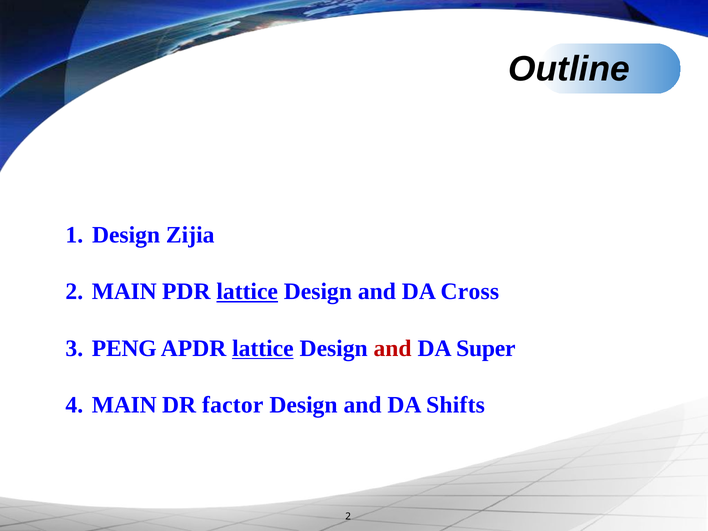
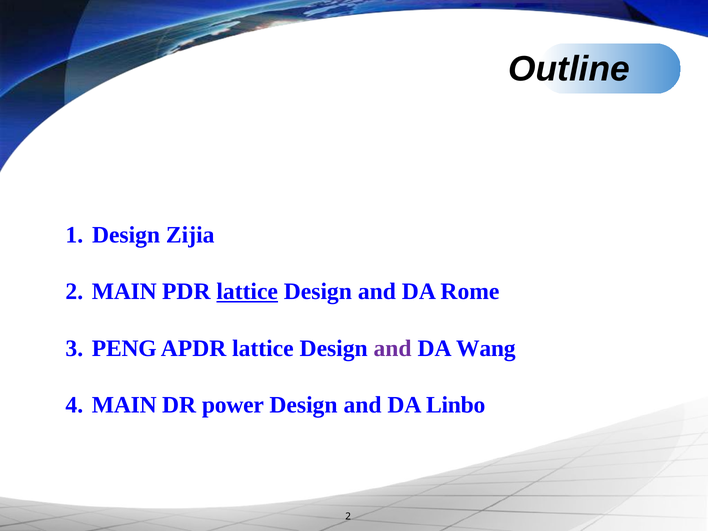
Cross: Cross -> Rome
lattice at (263, 348) underline: present -> none
and at (393, 348) colour: red -> purple
Super: Super -> Wang
factor: factor -> power
Shifts: Shifts -> Linbo
